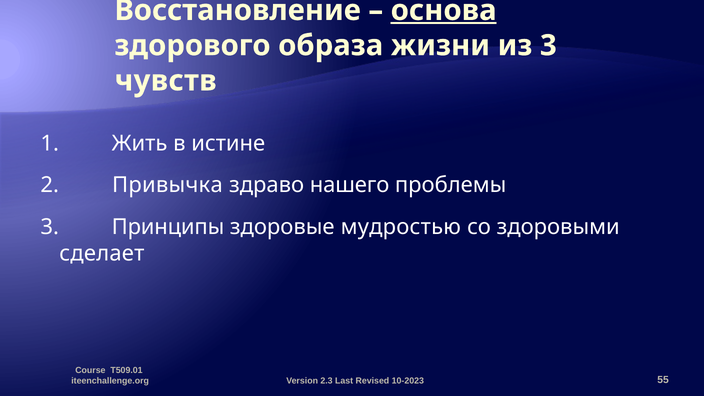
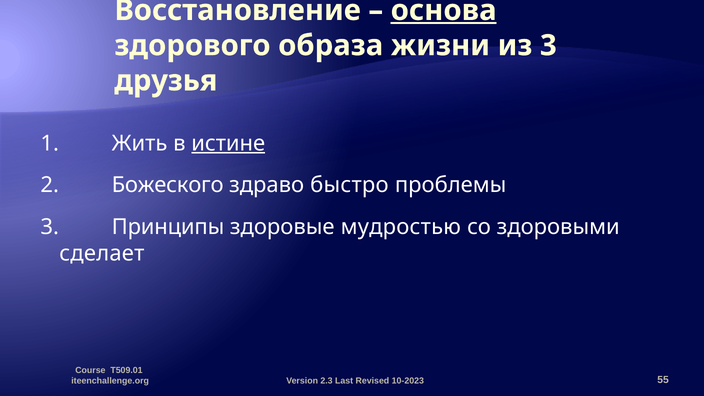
чувств: чувств -> друзья
истине underline: none -> present
Привычка: Привычка -> Божеского
нашего: нашего -> быстро
